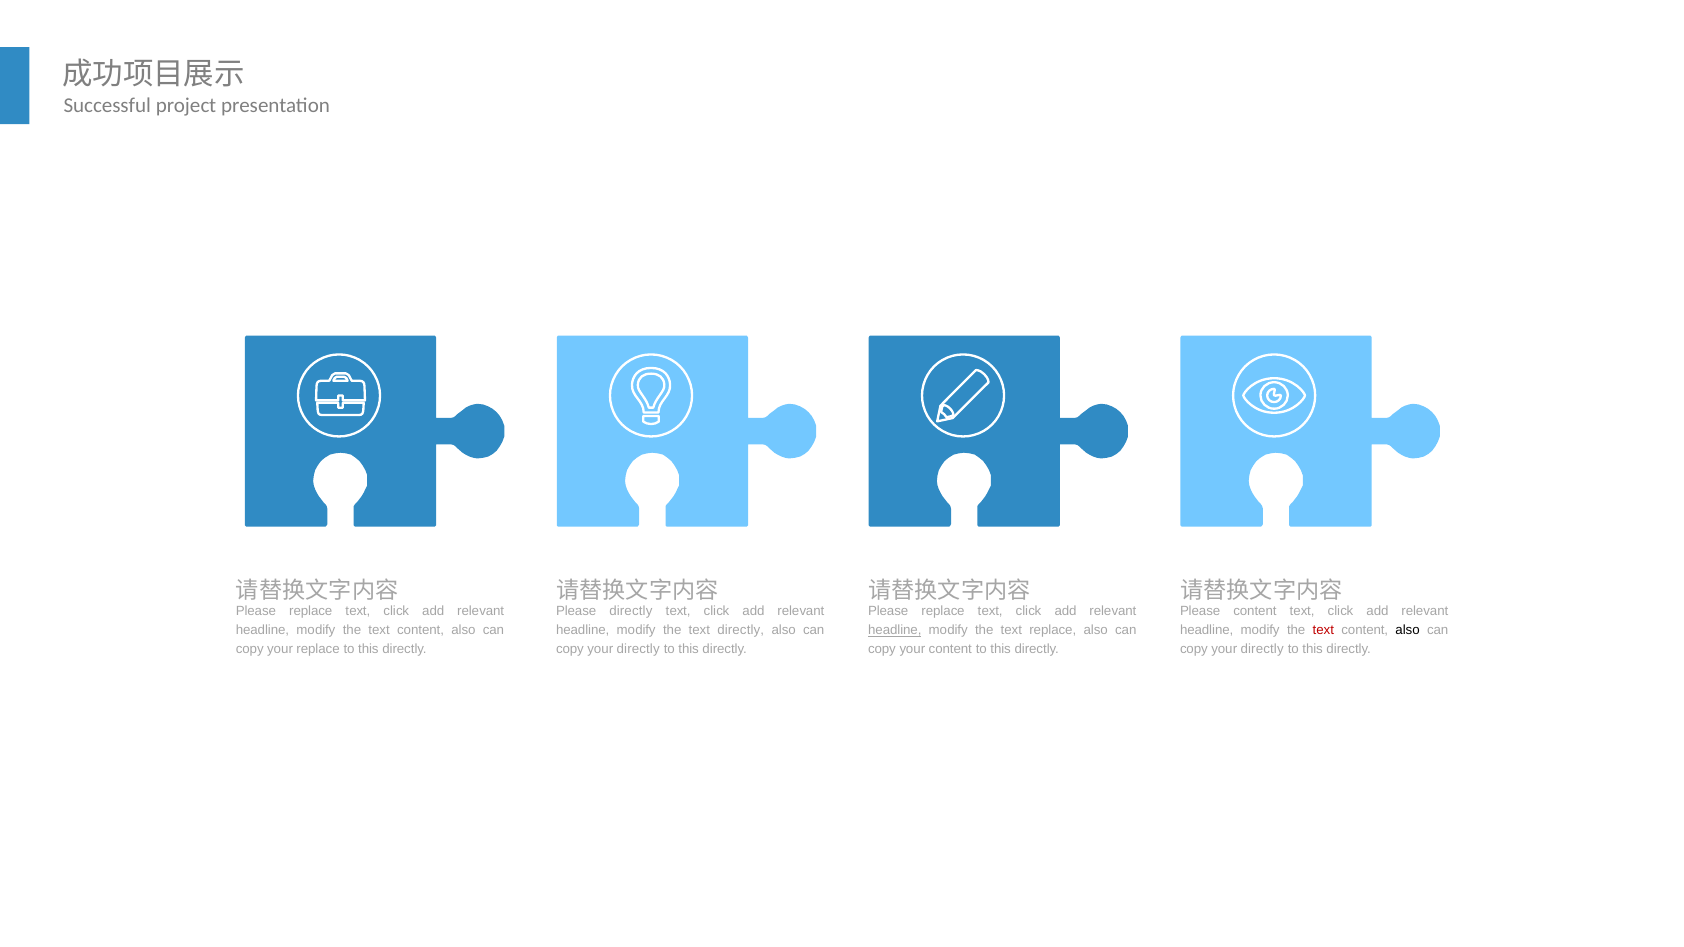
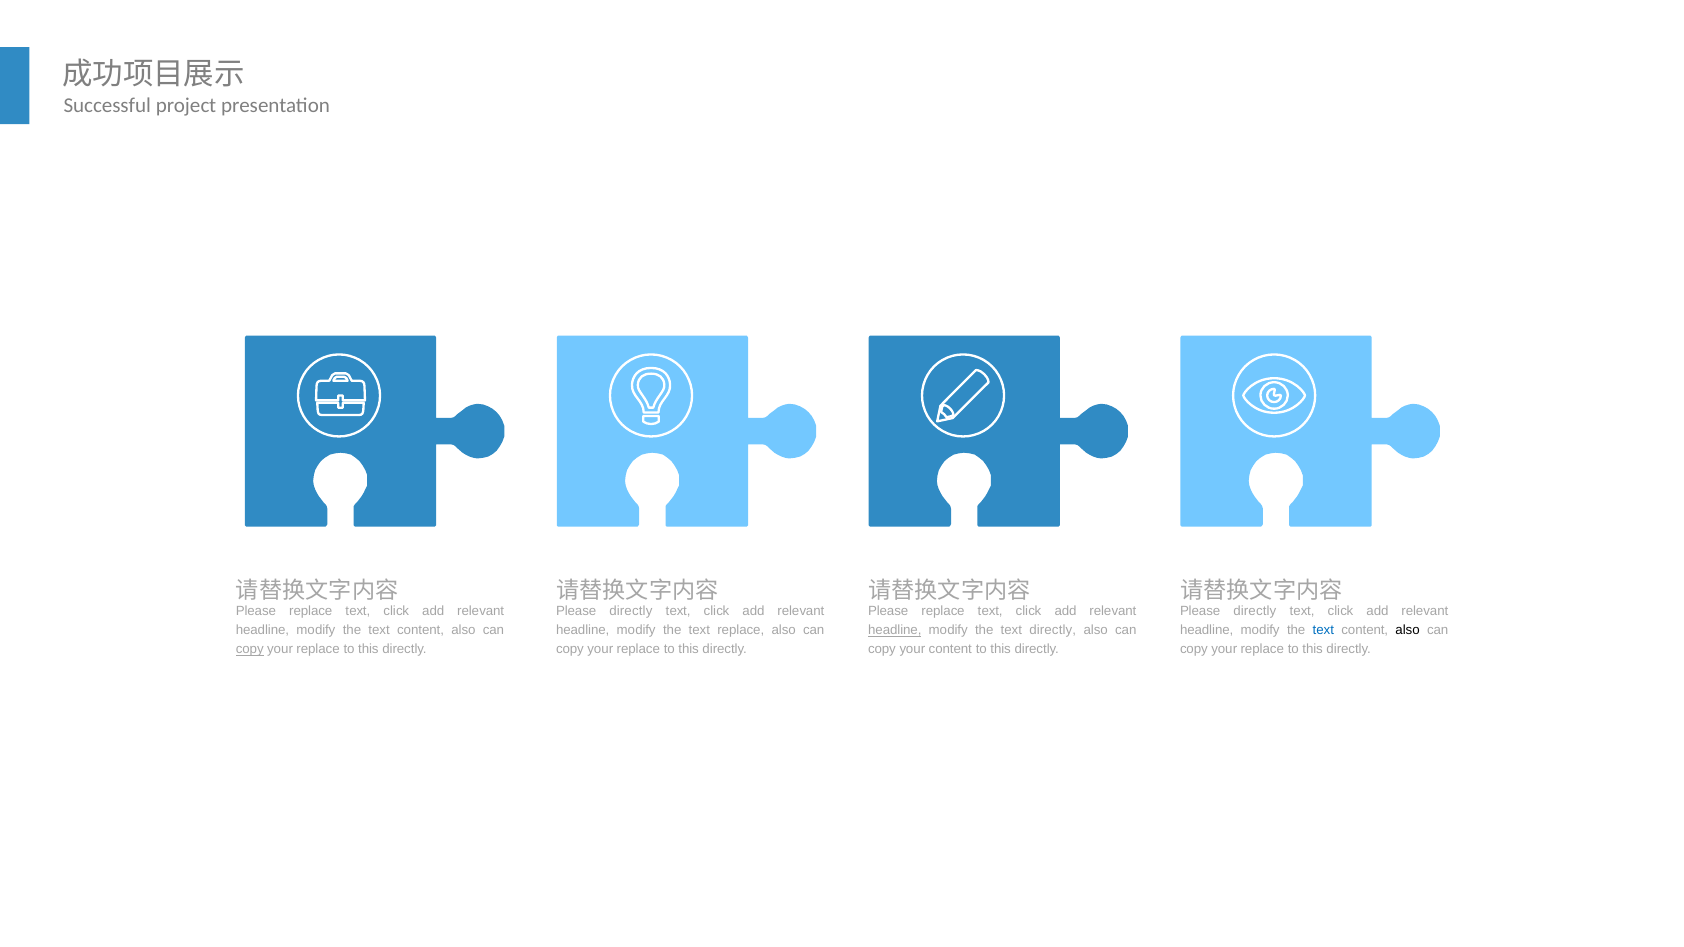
content at (1255, 612): content -> directly
text directly: directly -> replace
text replace: replace -> directly
text at (1323, 631) colour: red -> blue
copy at (250, 650) underline: none -> present
directly at (638, 650): directly -> replace
directly at (1262, 650): directly -> replace
